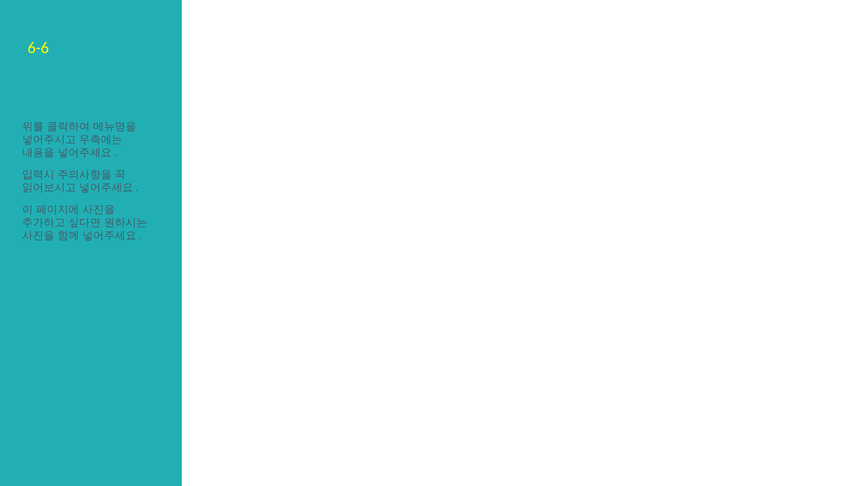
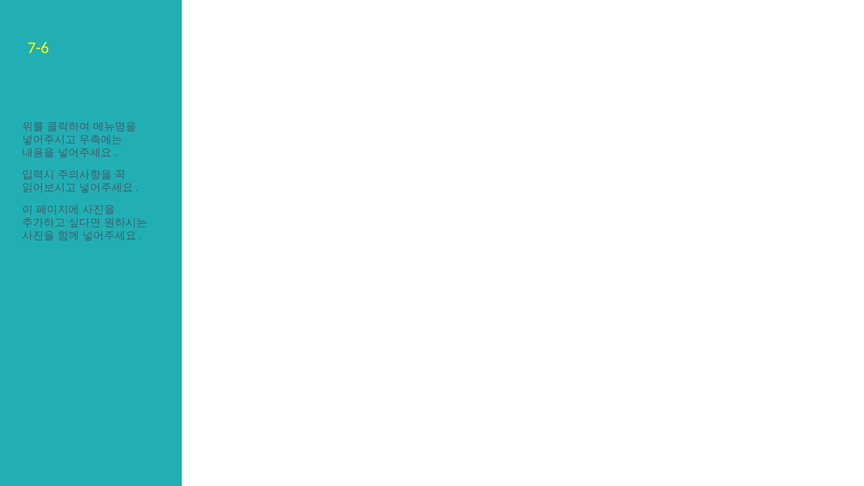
6-6: 6-6 -> 7-6
